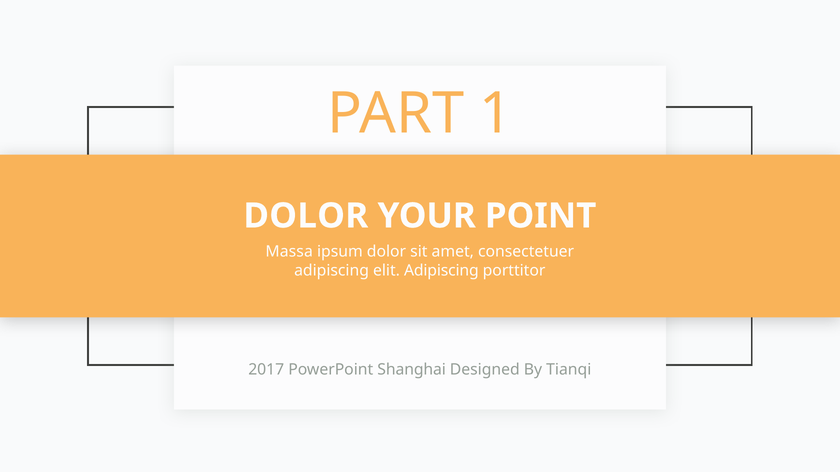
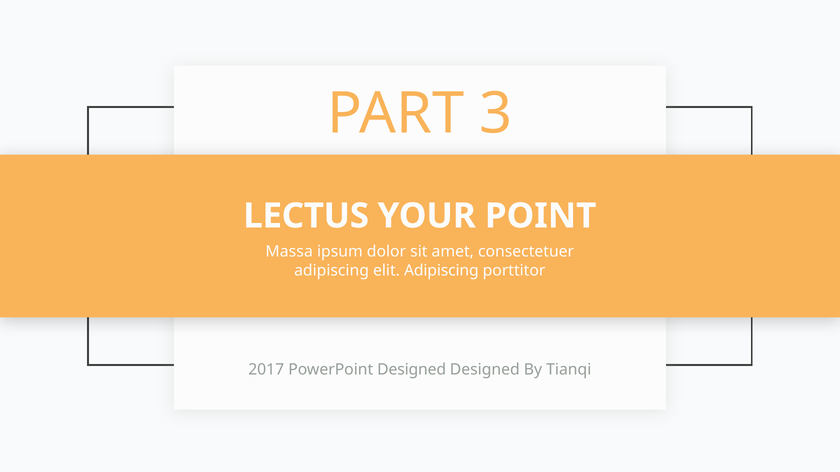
1: 1 -> 3
DOLOR at (306, 216): DOLOR -> LECTUS
PowerPoint Shanghai: Shanghai -> Designed
